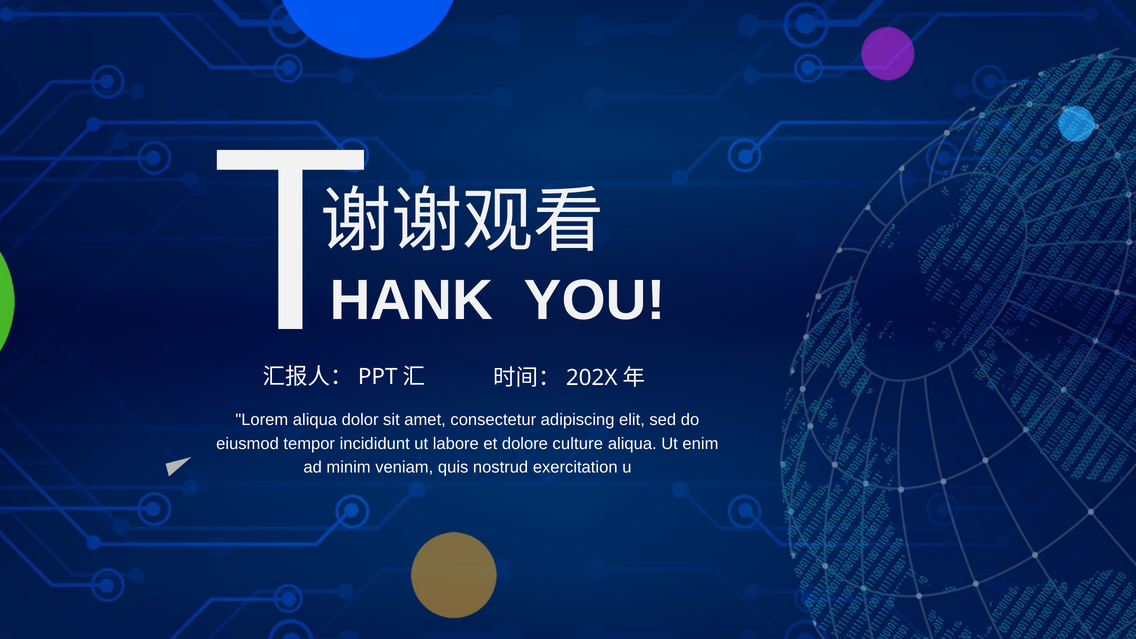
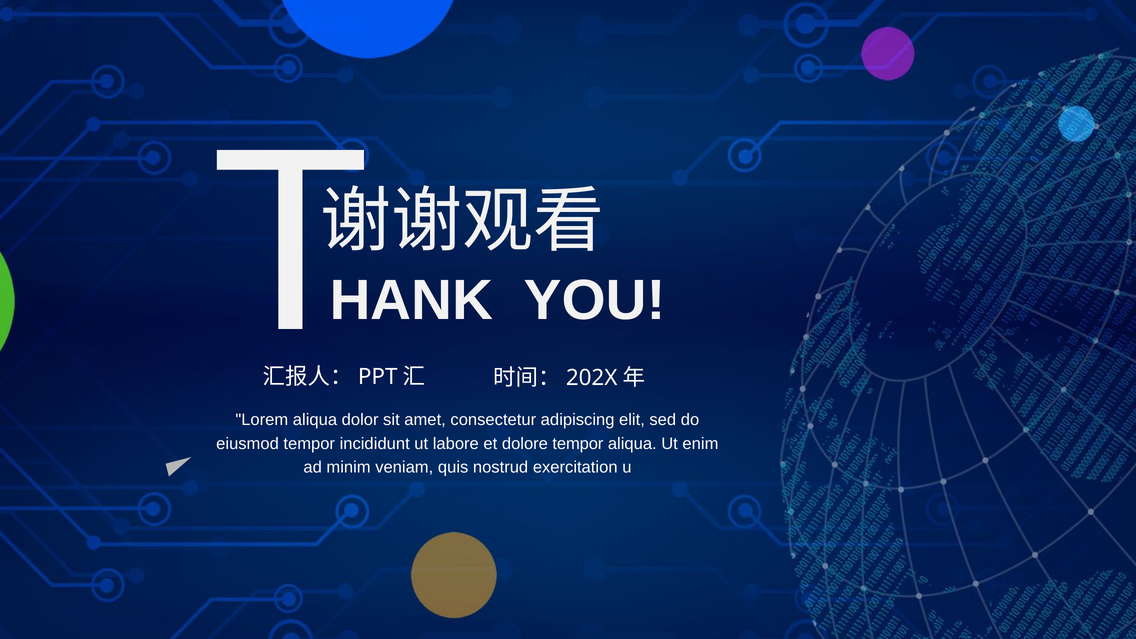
dolore culture: culture -> tempor
